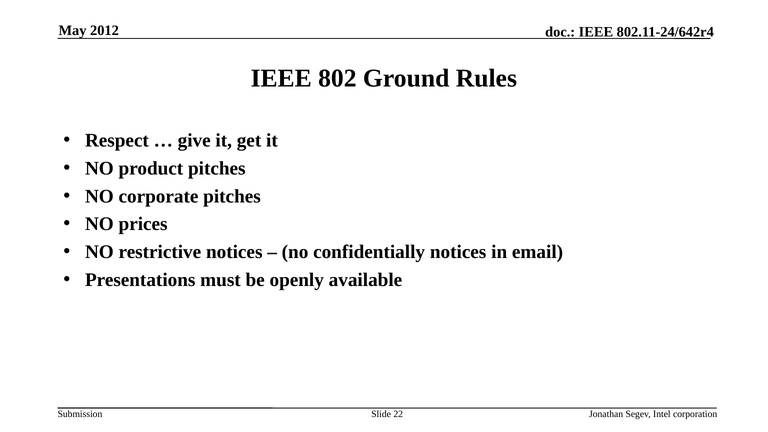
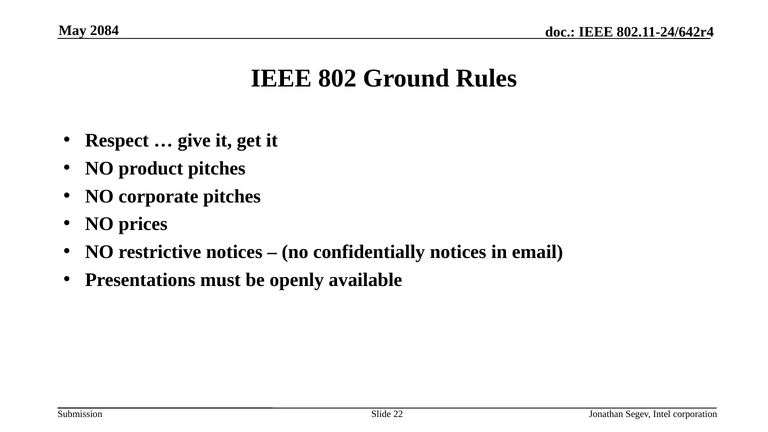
2012: 2012 -> 2084
